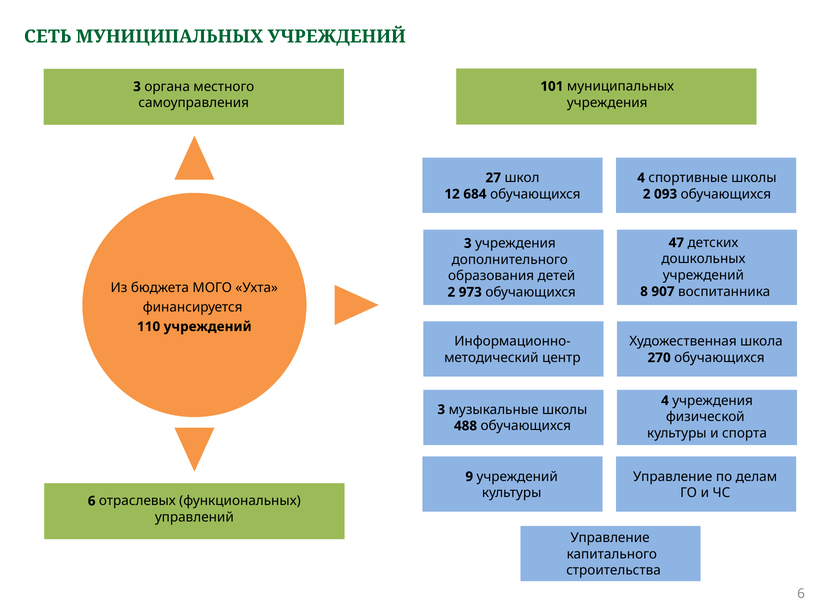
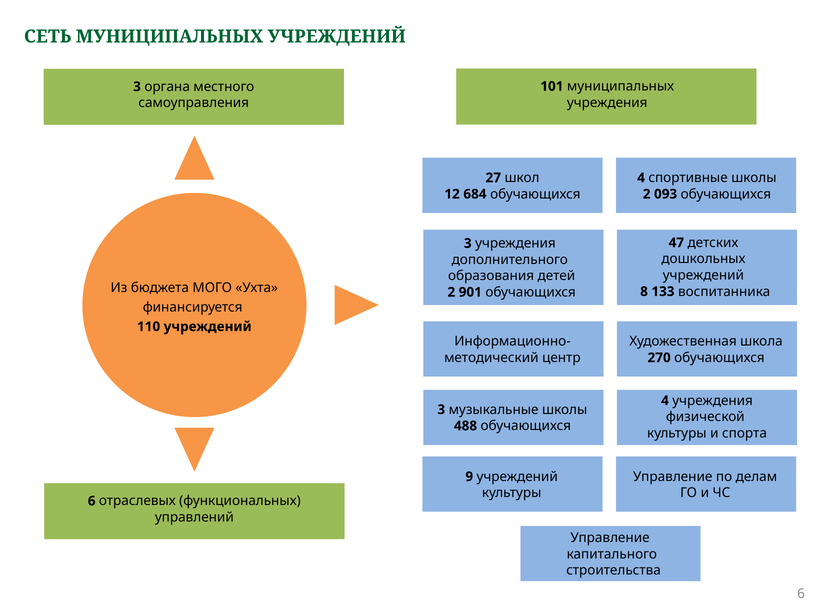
907: 907 -> 133
973: 973 -> 901
